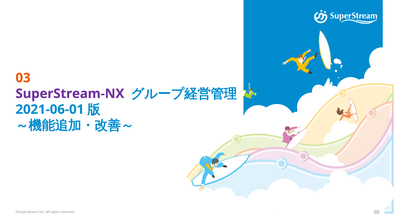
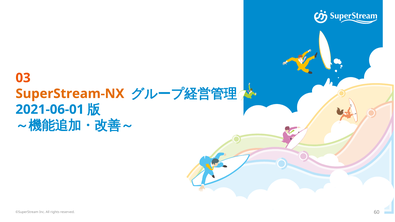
SuperStream-NX colour: purple -> orange
